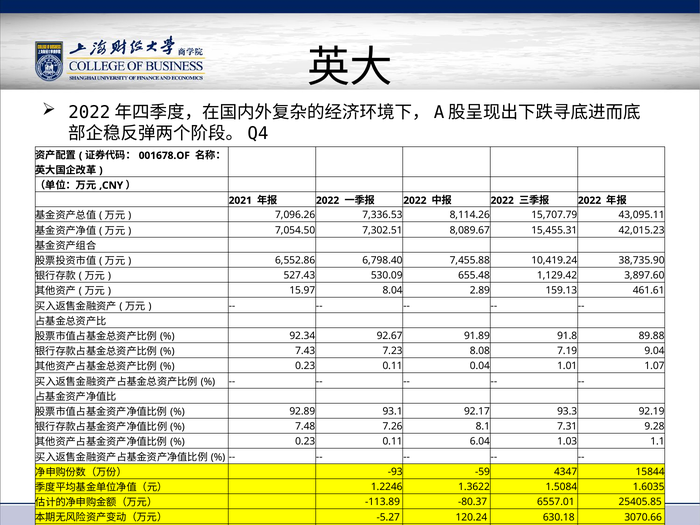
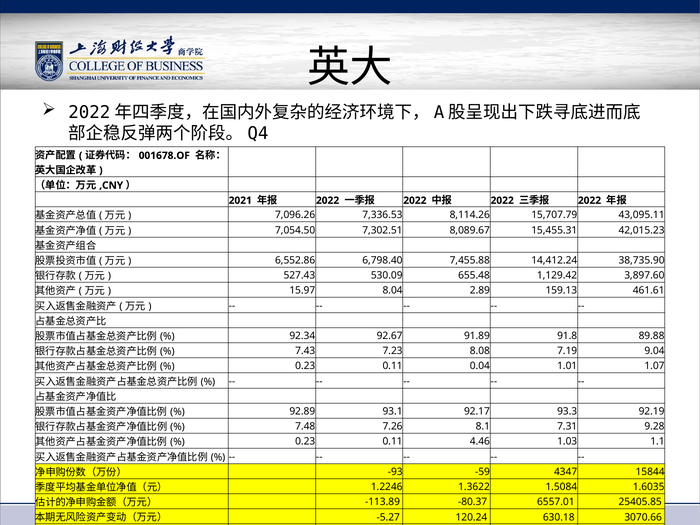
10,419.24: 10,419.24 -> 14,412.24
6.04: 6.04 -> 4.46
